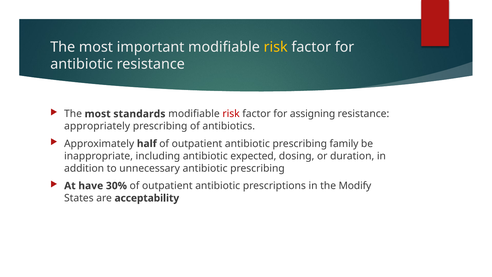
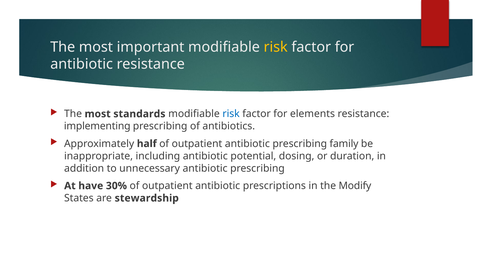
risk at (231, 114) colour: red -> blue
assigning: assigning -> elements
appropriately: appropriately -> implementing
expected: expected -> potential
acceptability: acceptability -> stewardship
